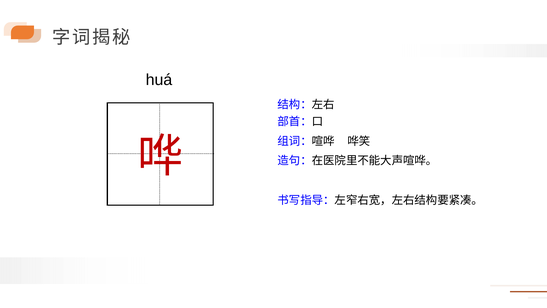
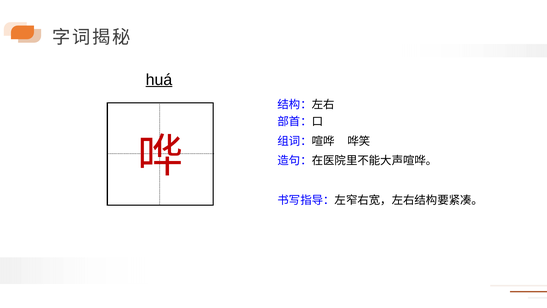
huá underline: none -> present
